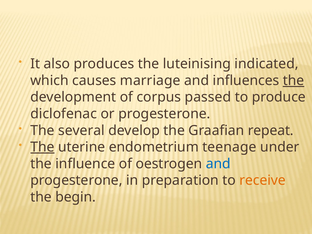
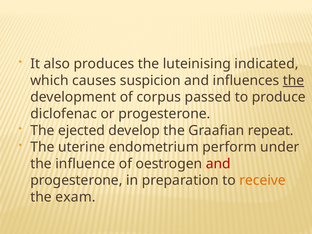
marriage: marriage -> suspicion
several: several -> ejected
The at (42, 147) underline: present -> none
teenage: teenage -> perform
and at (218, 164) colour: blue -> red
begin: begin -> exam
